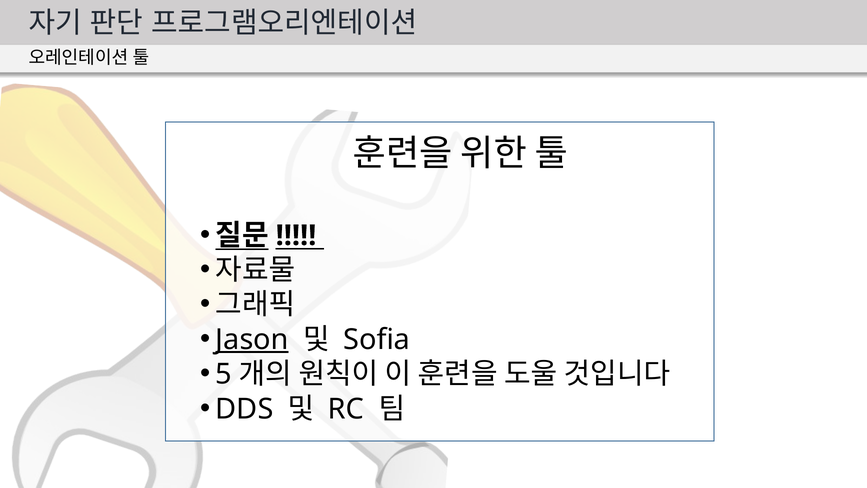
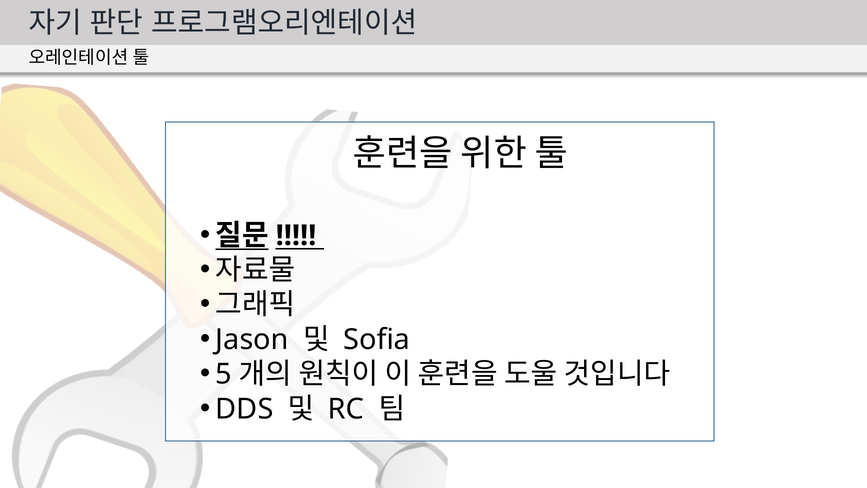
Jason underline: present -> none
